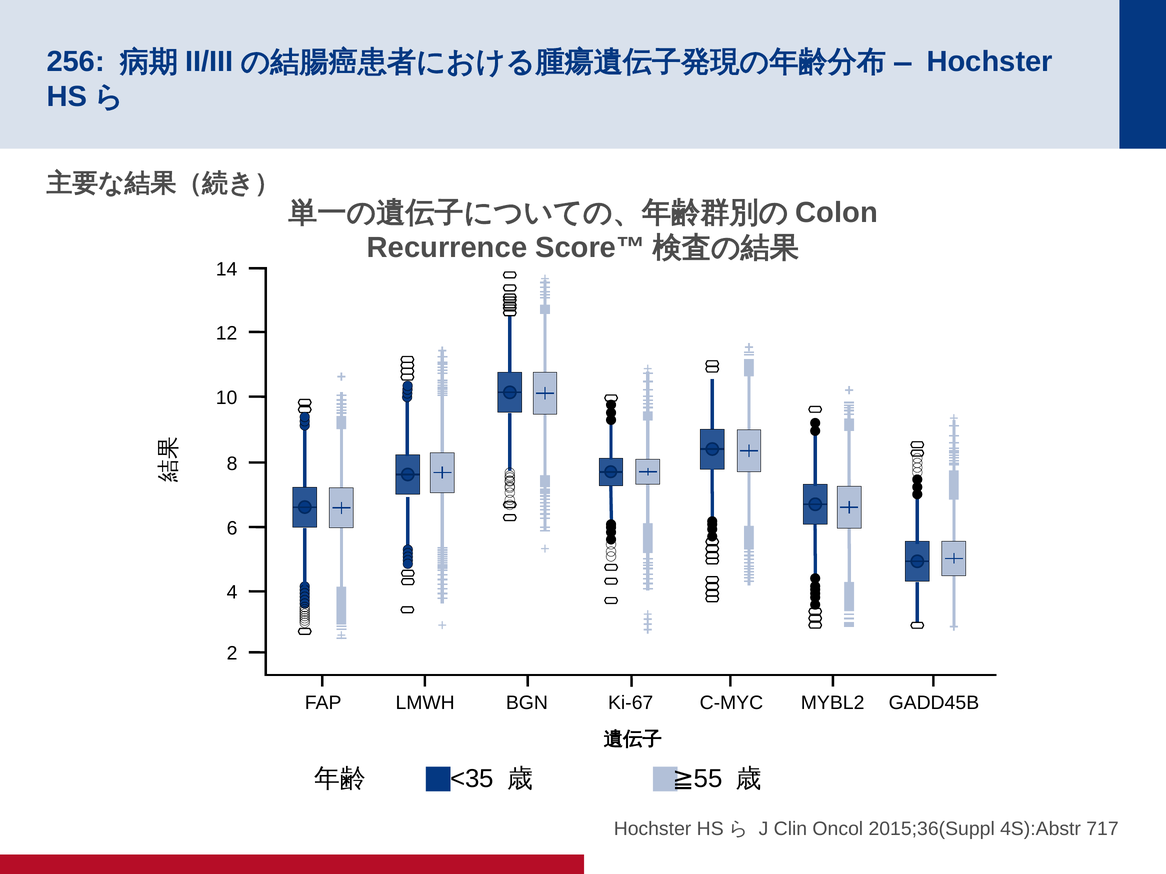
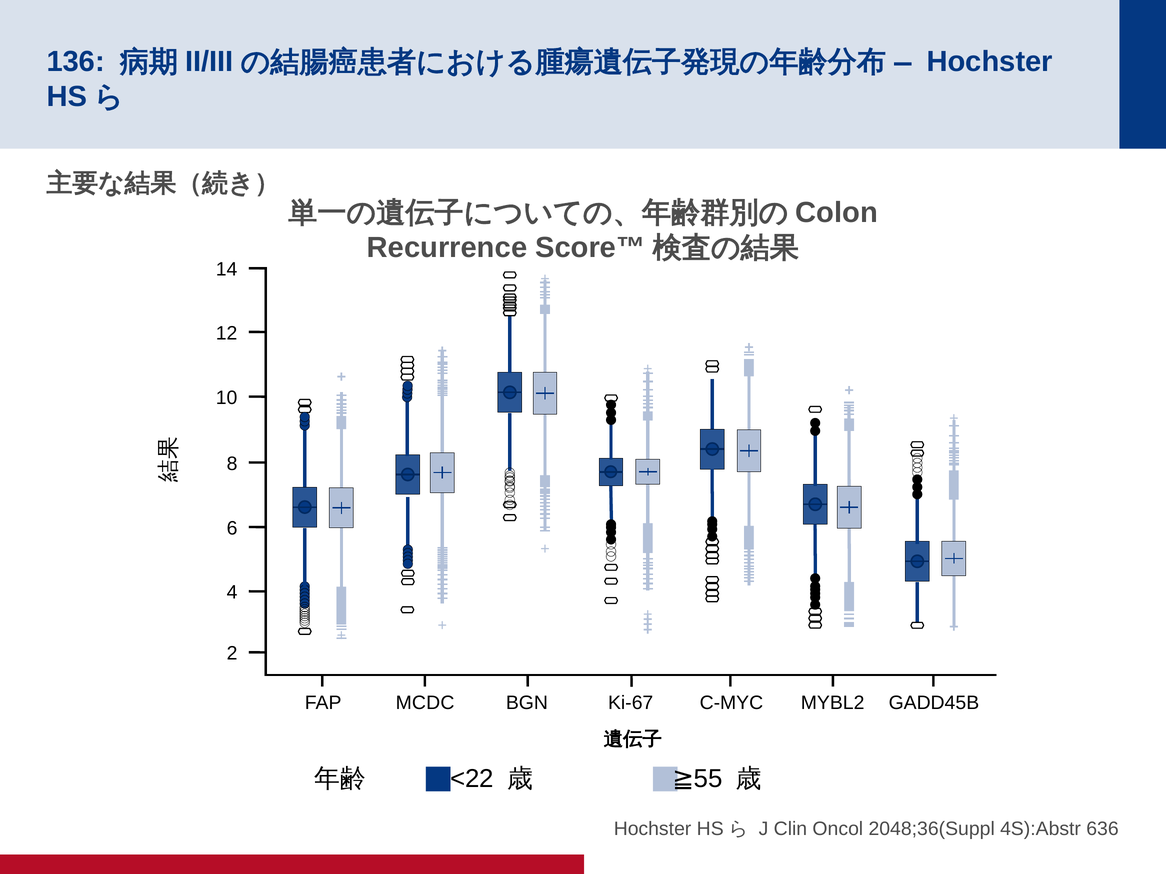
256: 256 -> 136
LMWH: LMWH -> MCDC
<35: <35 -> <22
2015;36(Suppl: 2015;36(Suppl -> 2048;36(Suppl
717: 717 -> 636
